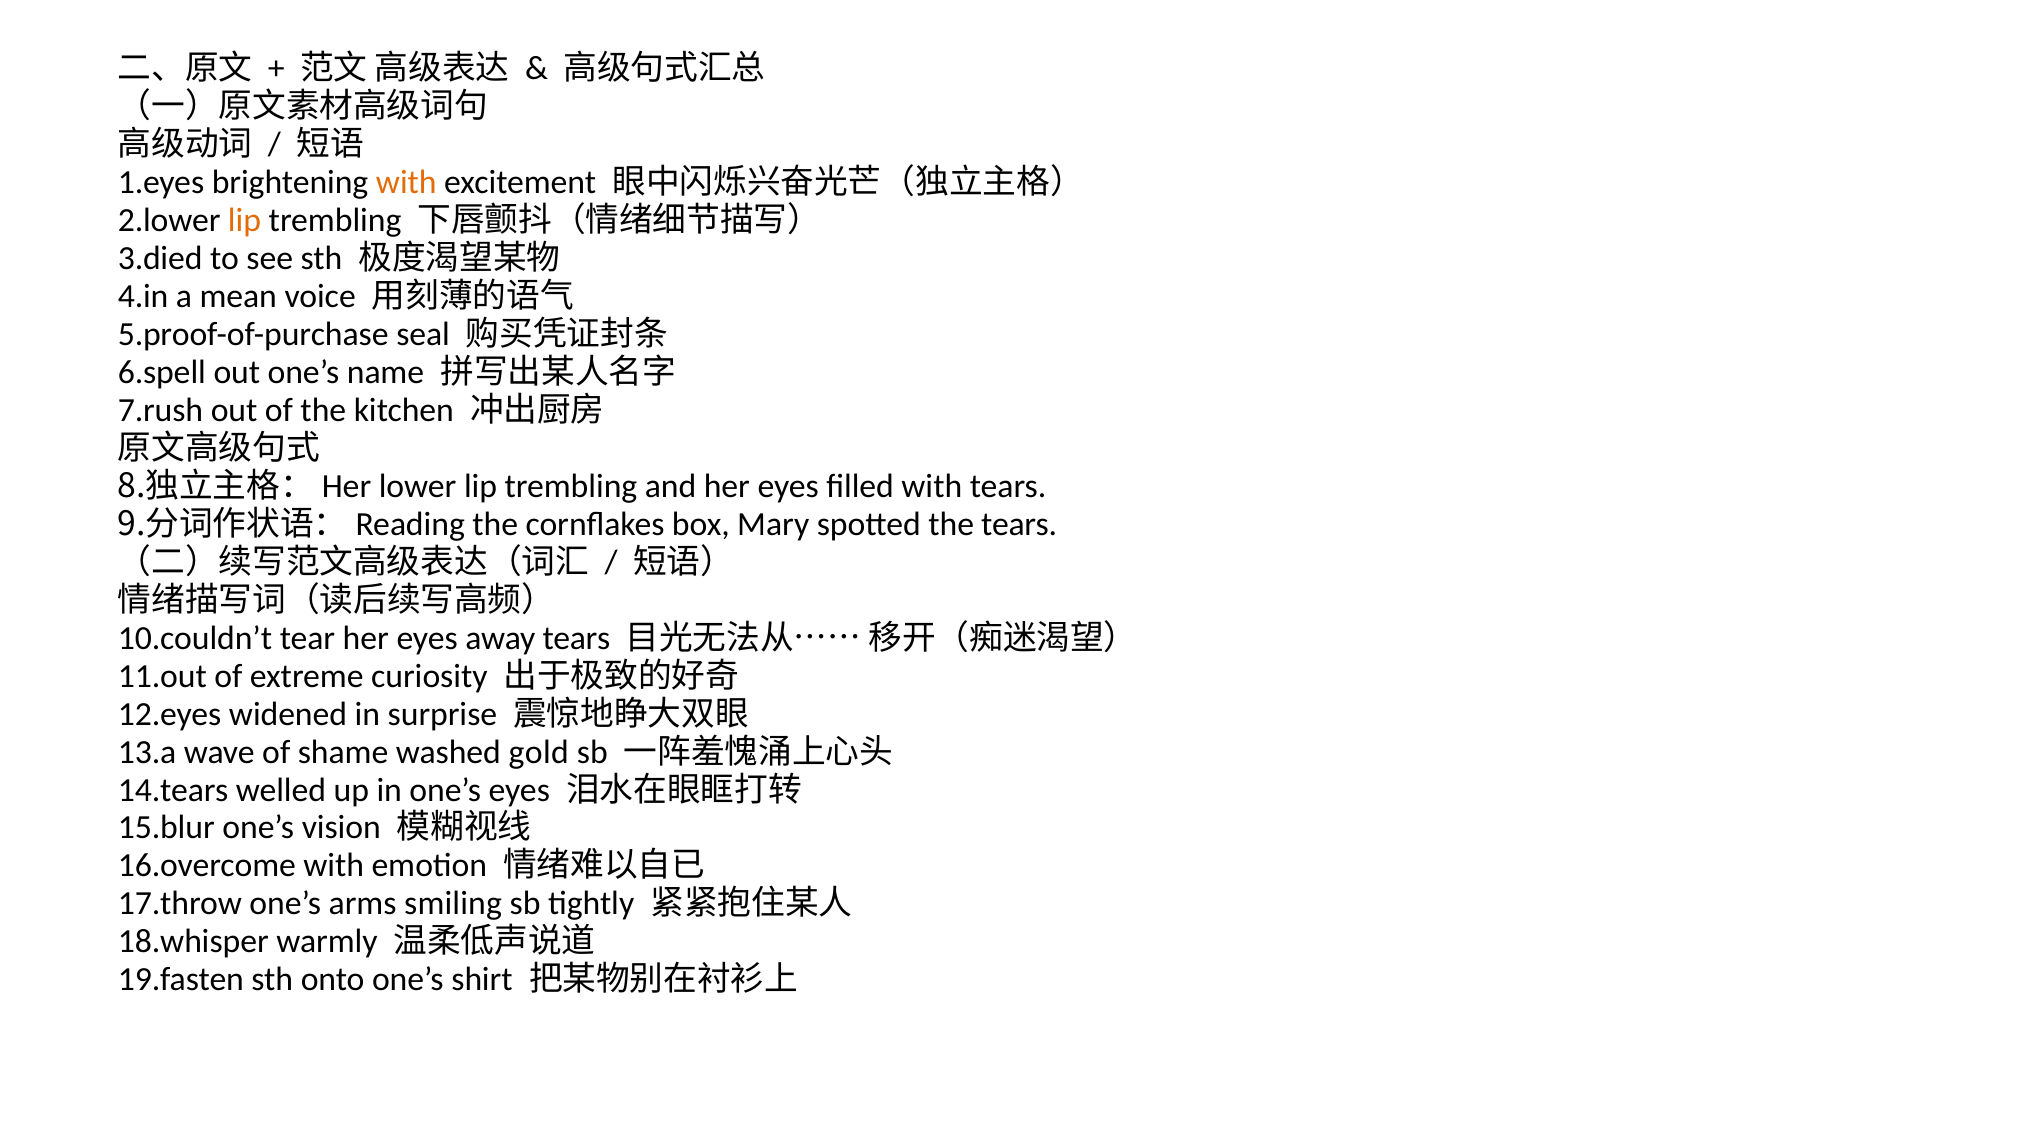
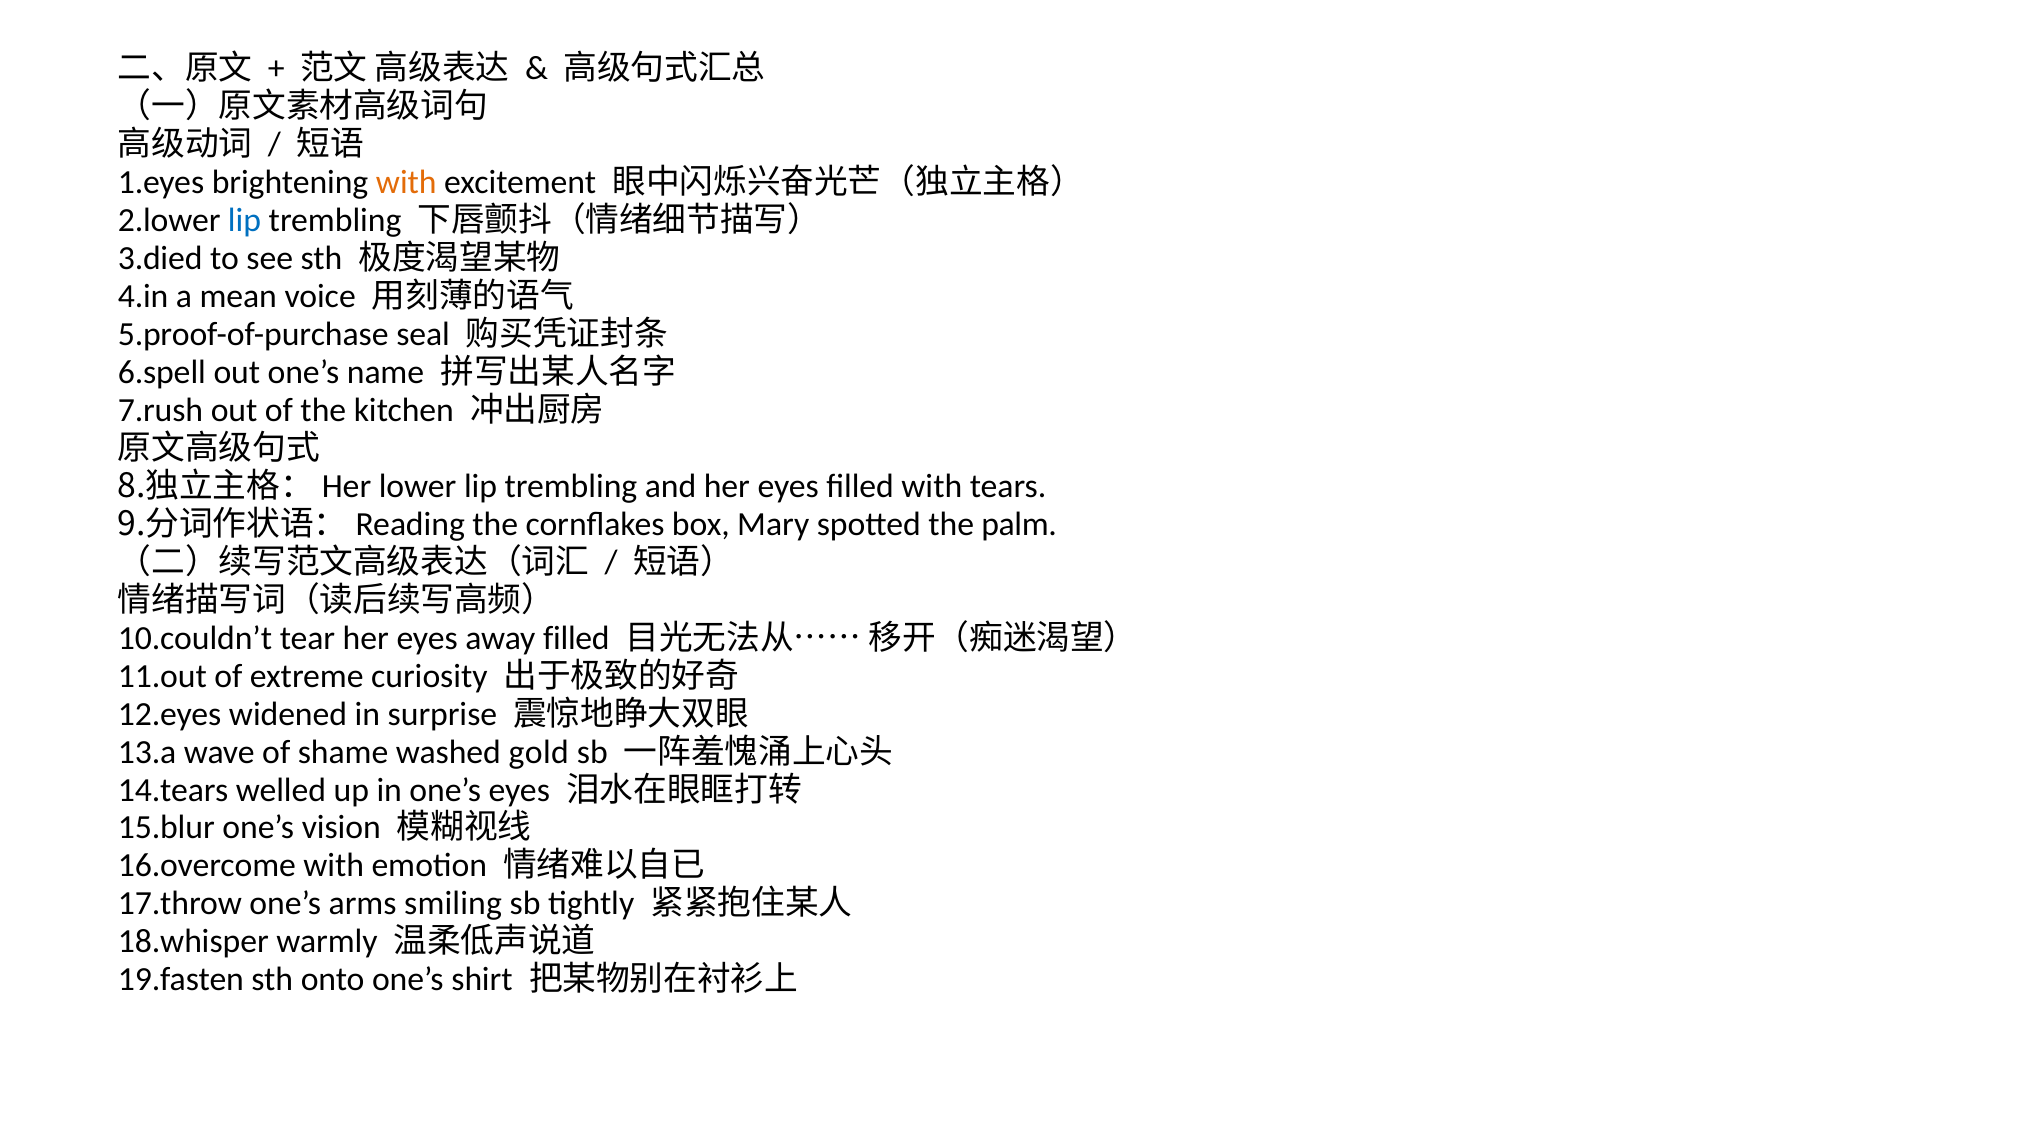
lip at (245, 220) colour: orange -> blue
the tears: tears -> palm
away tears: tears -> filled
